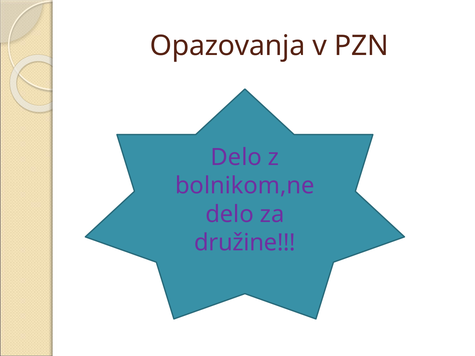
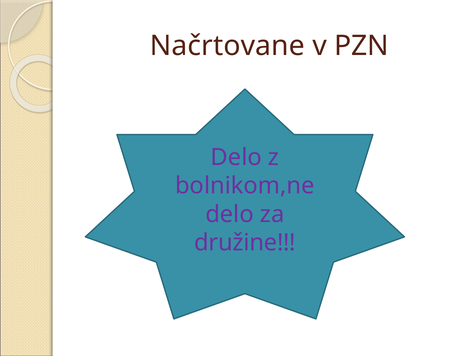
Opazovanja: Opazovanja -> Načrtovane
